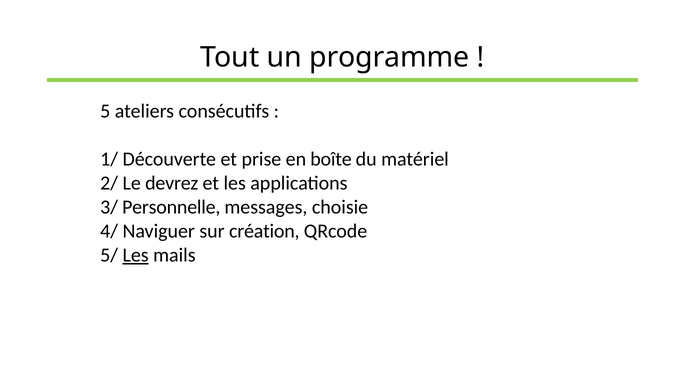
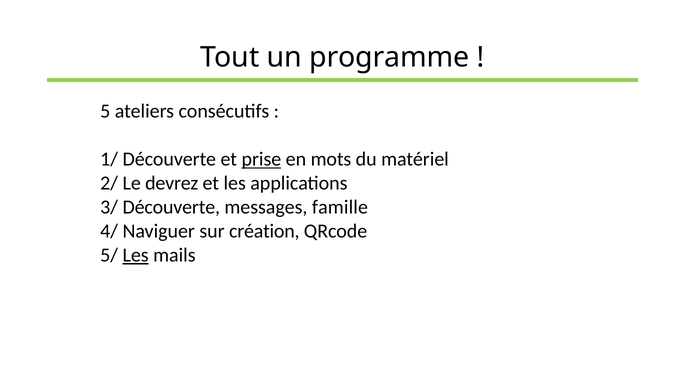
prise underline: none -> present
boîte: boîte -> mots
3/ Personnelle: Personnelle -> Découverte
choisie: choisie -> famille
